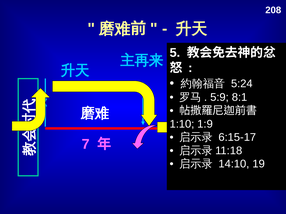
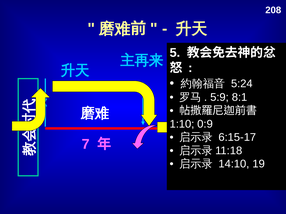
1:9: 1:9 -> 0:9
